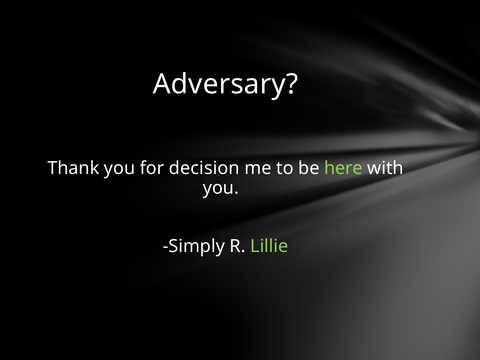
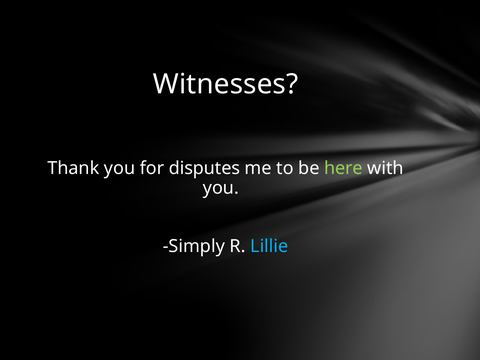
Adversary: Adversary -> Witnesses
decision: decision -> disputes
Lillie colour: light green -> light blue
